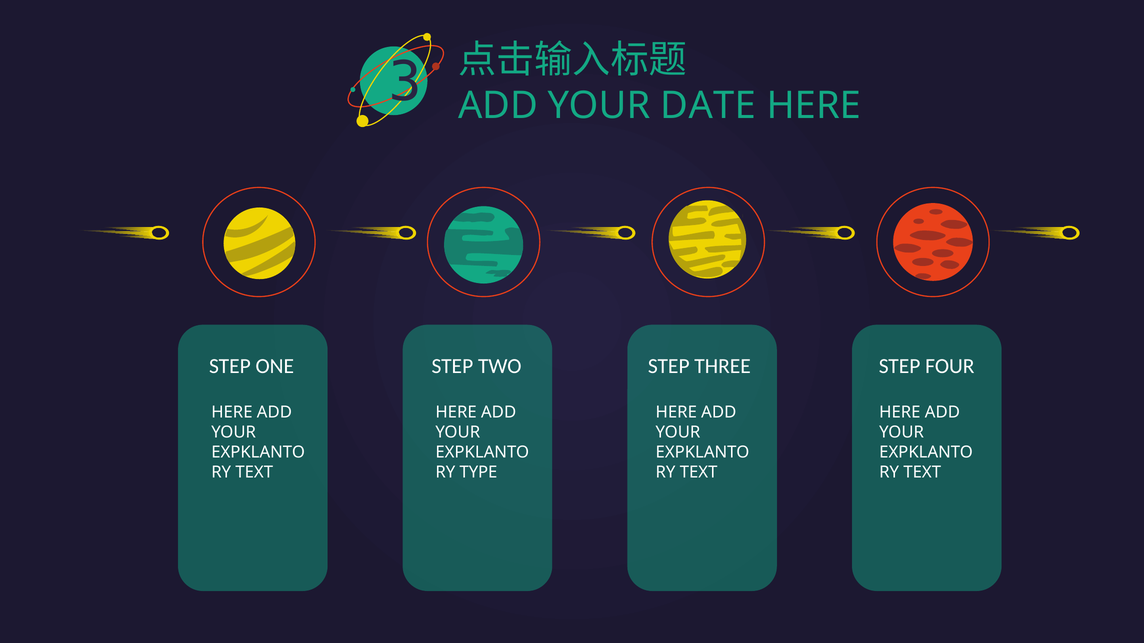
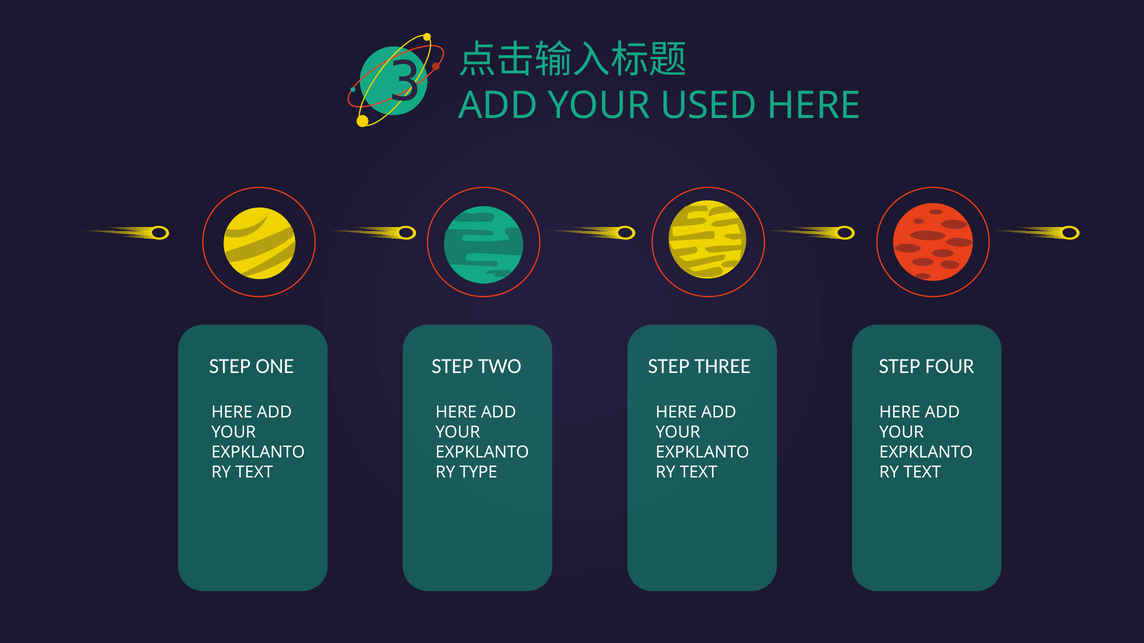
DATE: DATE -> USED
